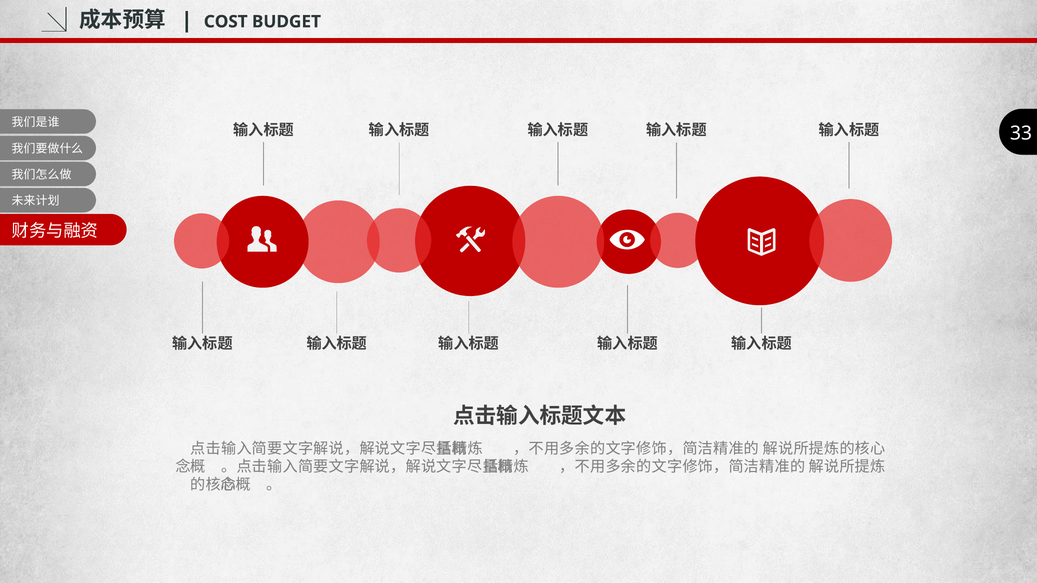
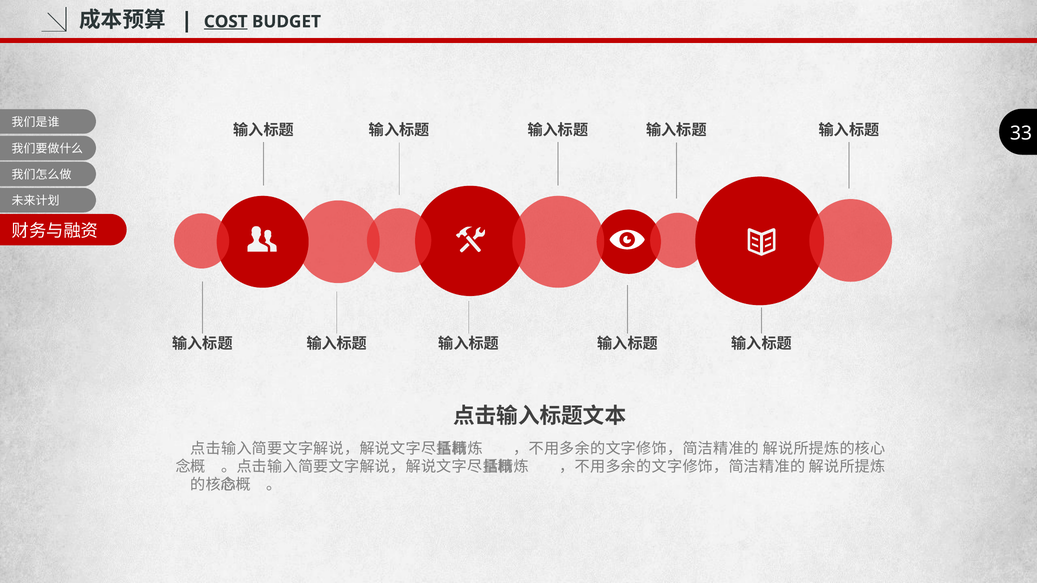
COST underline: none -> present
